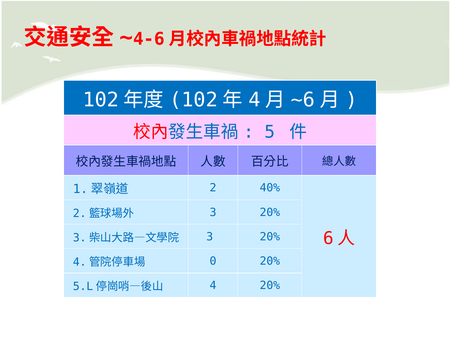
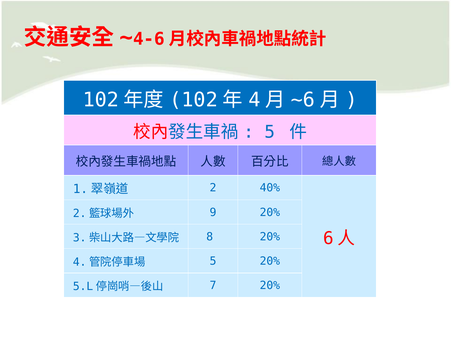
3 at (213, 212): 3 -> 9
3 at (210, 237): 3 -> 8
0 at (213, 261): 0 -> 5
4: 4 -> 7
